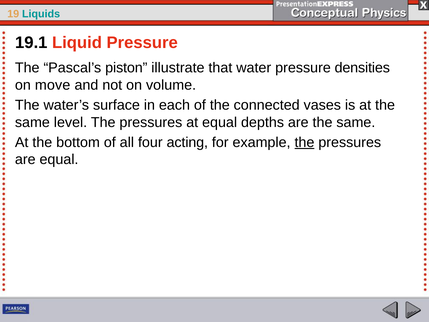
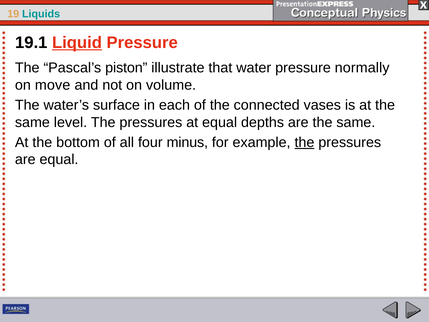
Liquid underline: none -> present
densities: densities -> normally
acting: acting -> minus
